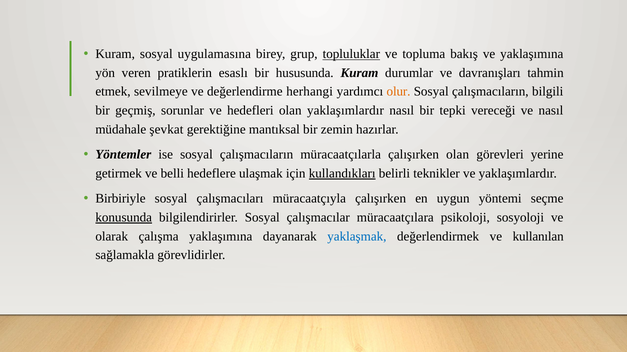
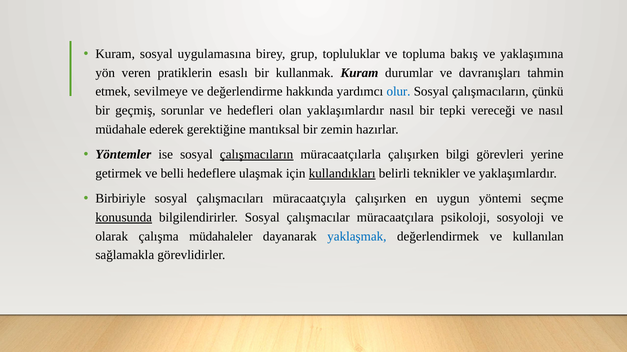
topluluklar underline: present -> none
hususunda: hususunda -> kullanmak
herhangi: herhangi -> hakkında
olur colour: orange -> blue
bilgili: bilgili -> çünkü
şevkat: şevkat -> ederek
çalışmacıların at (257, 155) underline: none -> present
çalışırken olan: olan -> bilgi
çalışma yaklaşımına: yaklaşımına -> müdahaleler
